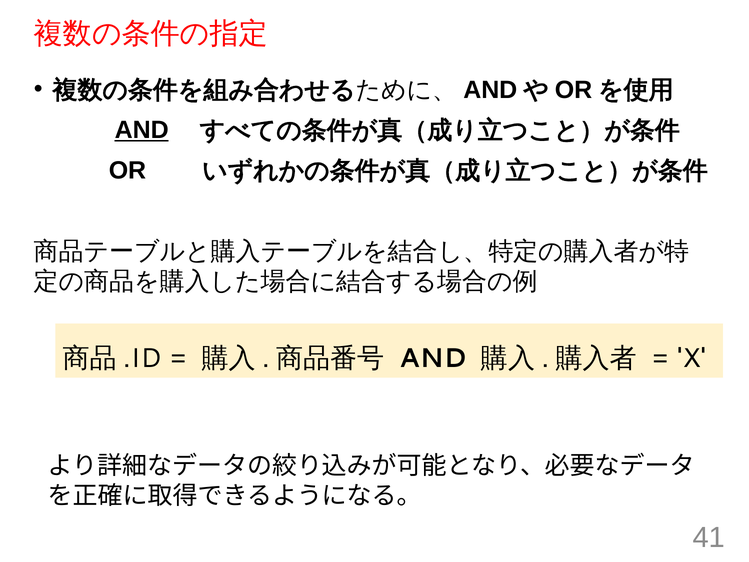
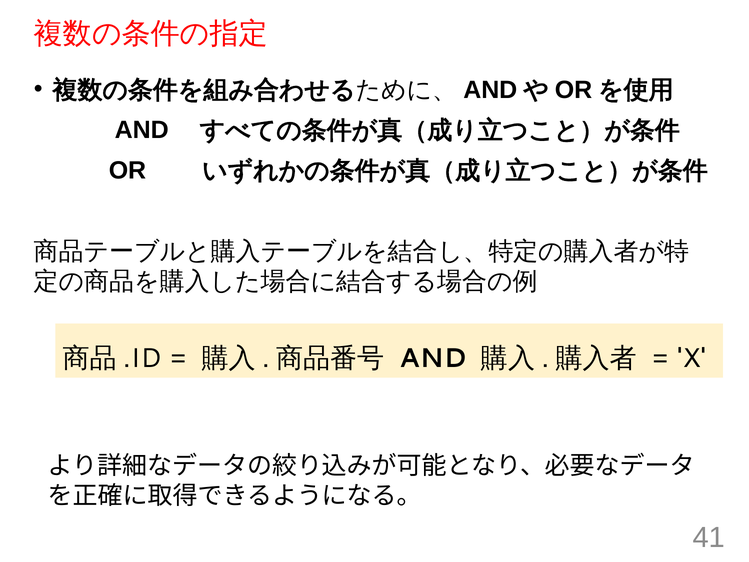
AND at (142, 130) underline: present -> none
